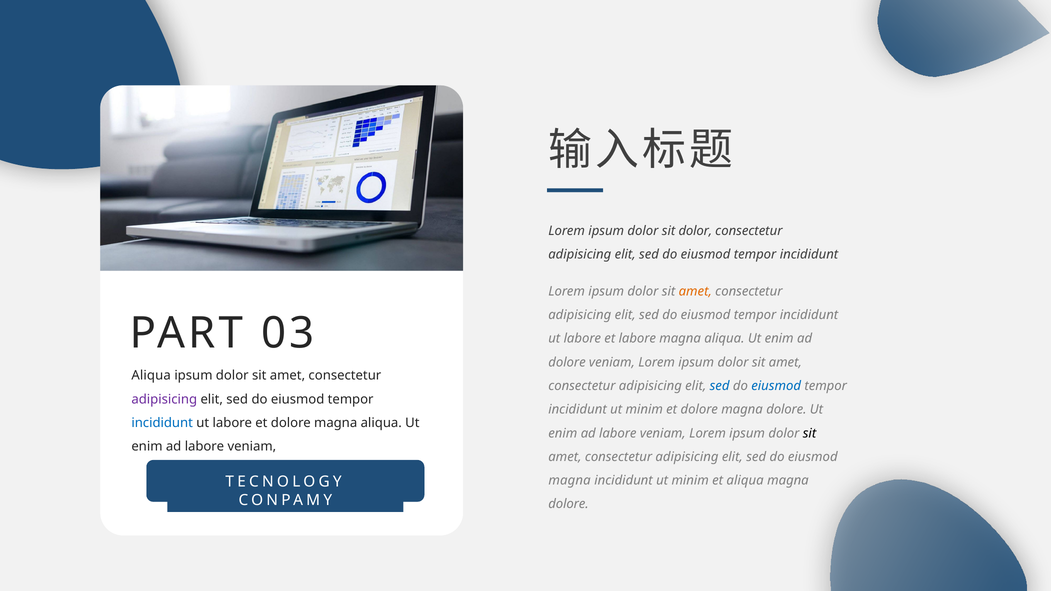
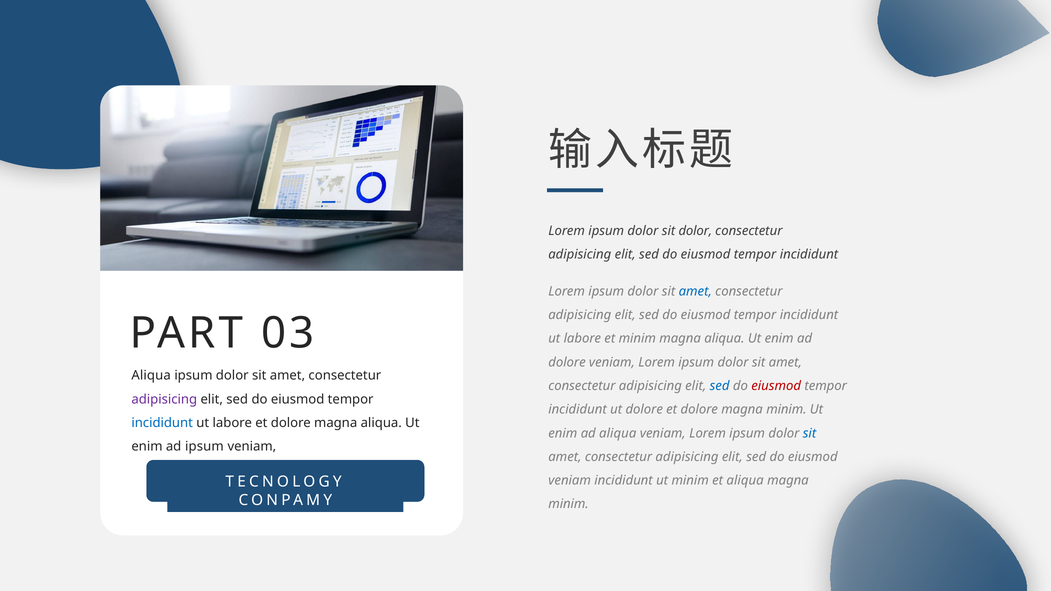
amet at (695, 291) colour: orange -> blue
et labore: labore -> minim
eiusmod at (776, 386) colour: blue -> red
minim at (644, 410): minim -> dolore
dolore magna dolore: dolore -> minim
labore at (618, 433): labore -> aliqua
sit at (810, 433) colour: black -> blue
labore at (204, 447): labore -> ipsum
magna at (570, 481): magna -> veniam
dolore at (569, 504): dolore -> minim
